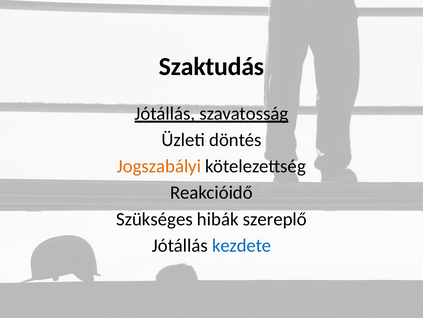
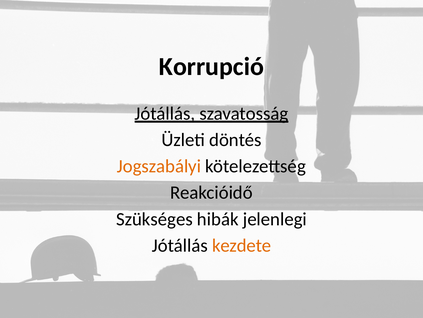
Szaktudás: Szaktudás -> Korrupció
szereplő: szereplő -> jelenlegi
kezdete colour: blue -> orange
